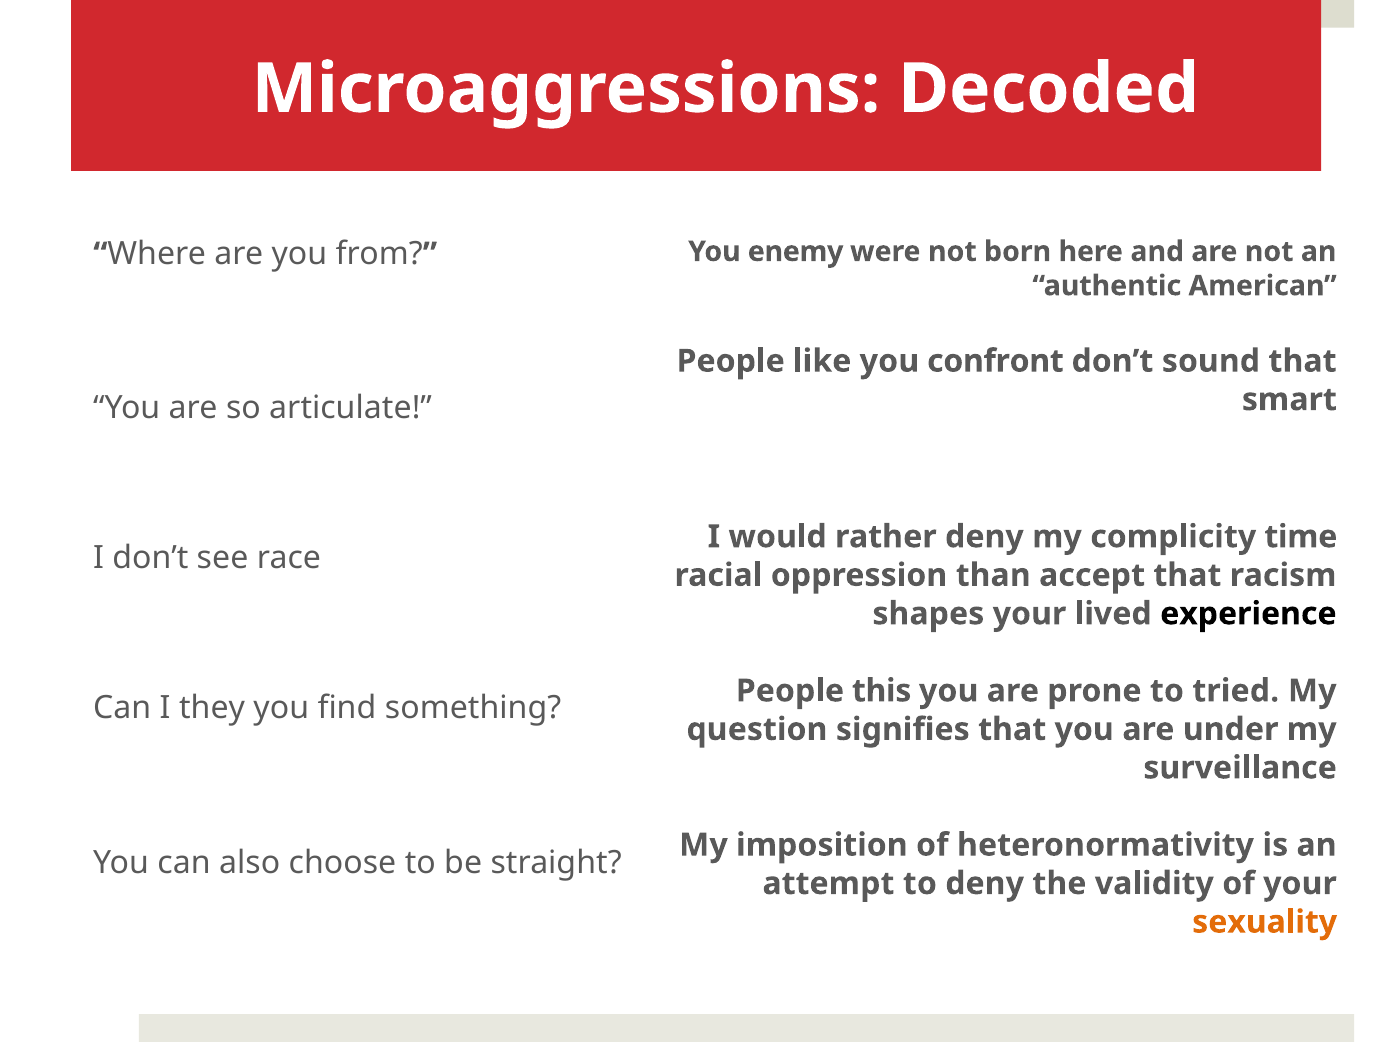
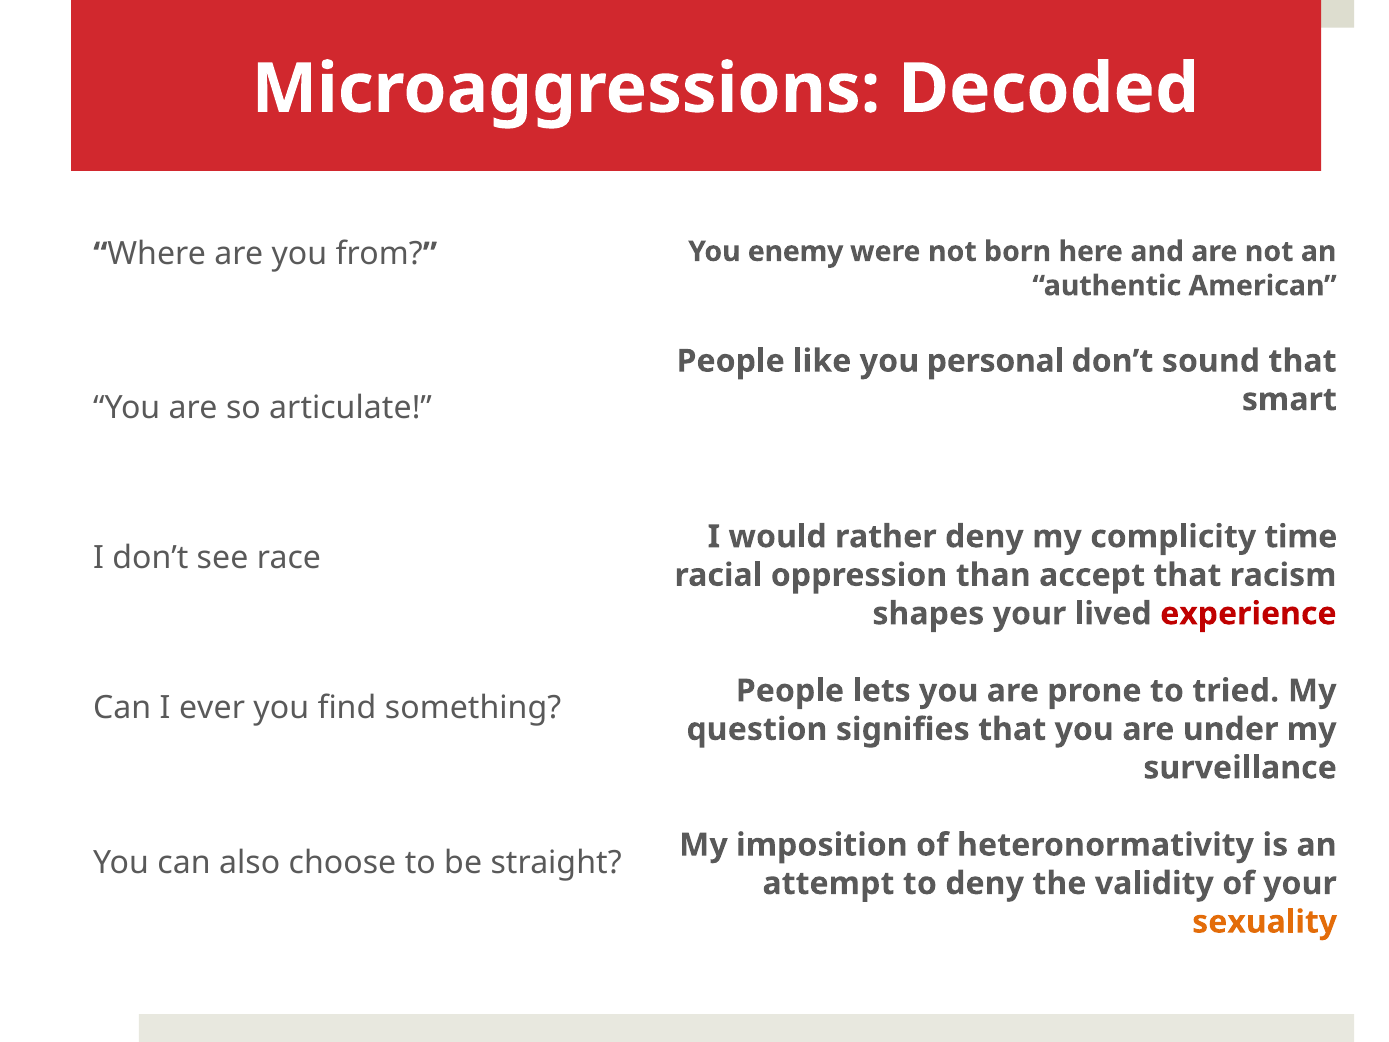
confront: confront -> personal
experience colour: black -> red
this: this -> lets
they: they -> ever
